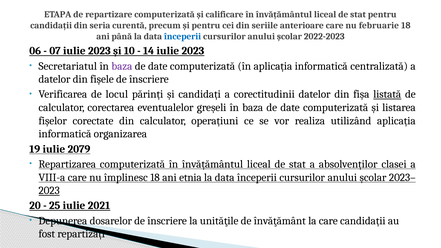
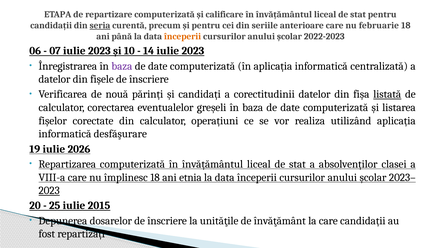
seria underline: none -> present
începerii at (183, 36) colour: blue -> orange
Secretariatul: Secretariatul -> Înregistrarea
locul: locul -> nouă
organizarea: organizarea -> desfăşurare
2079: 2079 -> 2026
2021: 2021 -> 2015
